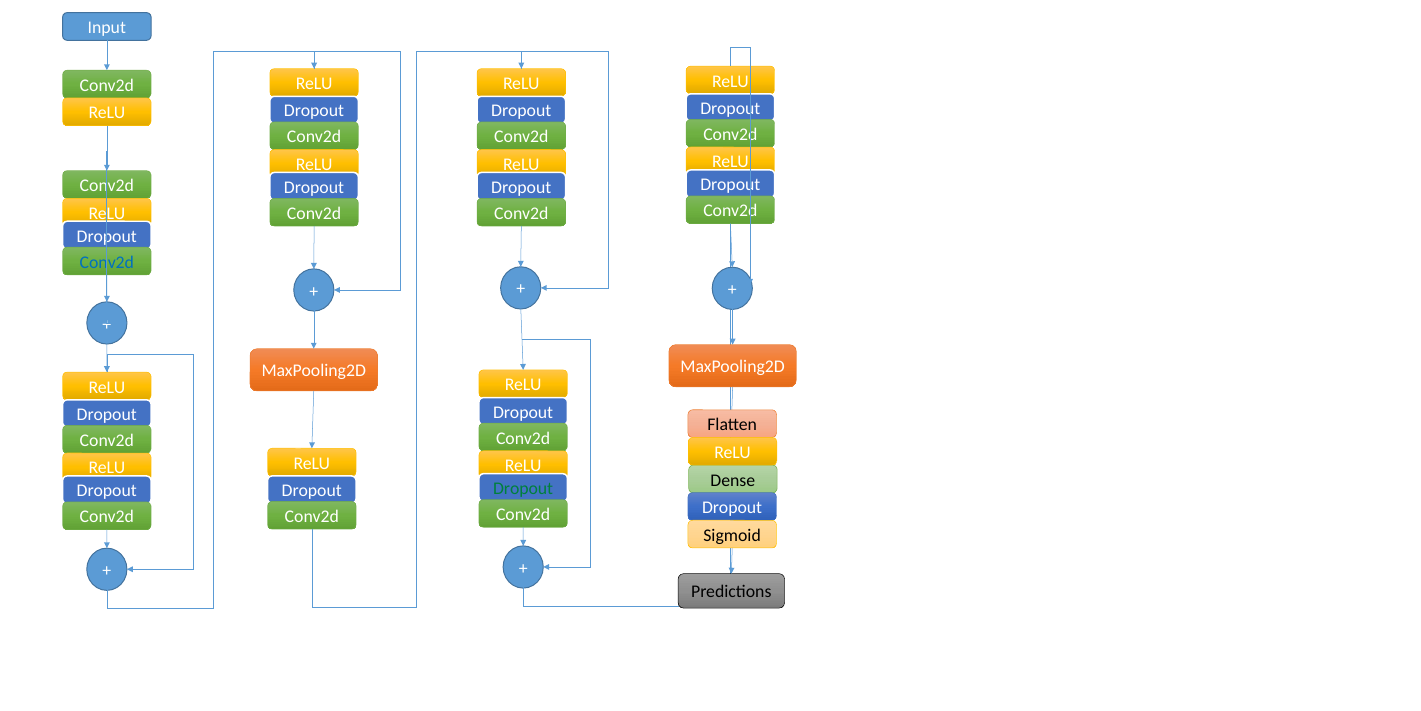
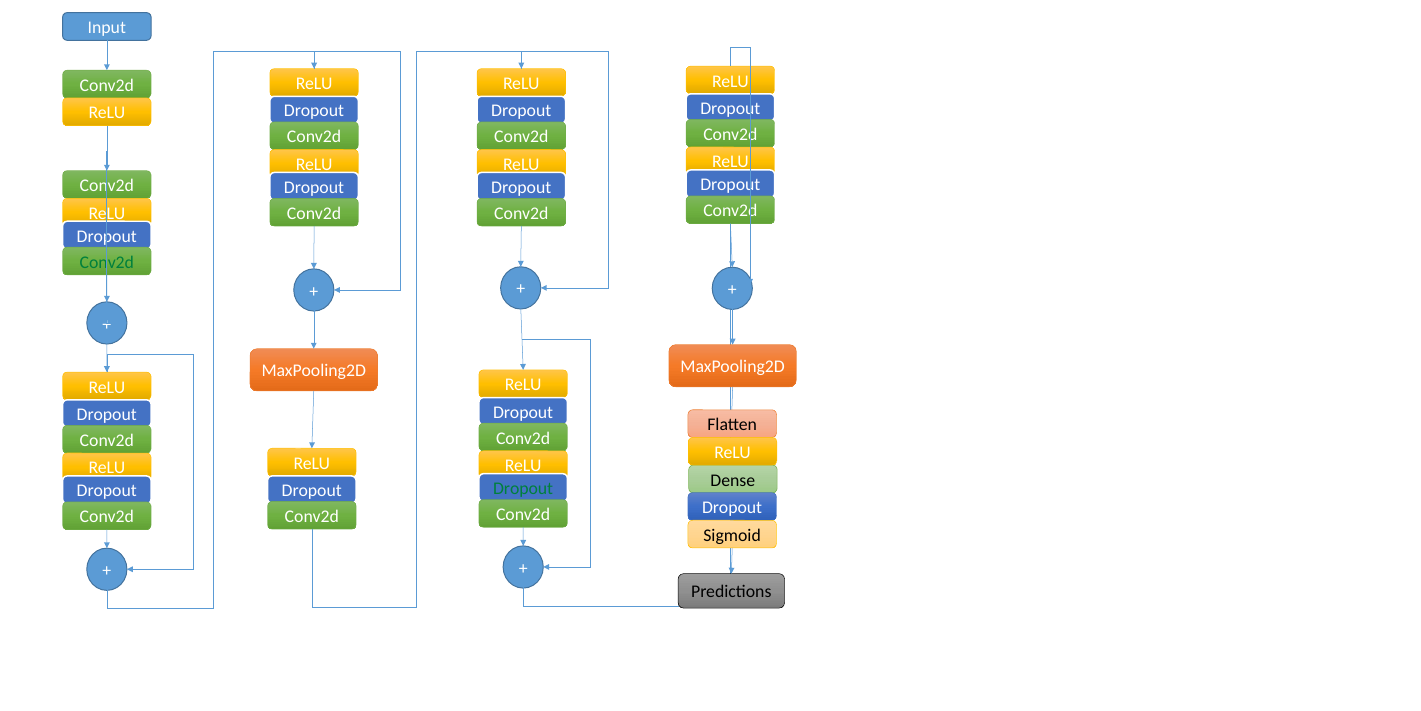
Conv2d at (107, 262) colour: blue -> green
